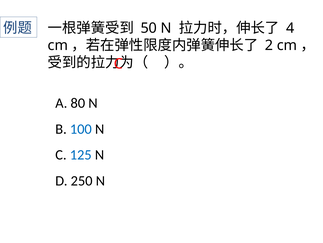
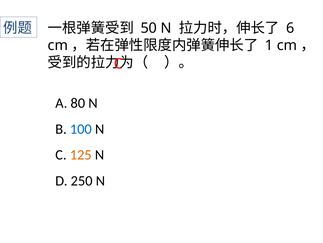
4: 4 -> 6
2: 2 -> 1
125 colour: blue -> orange
